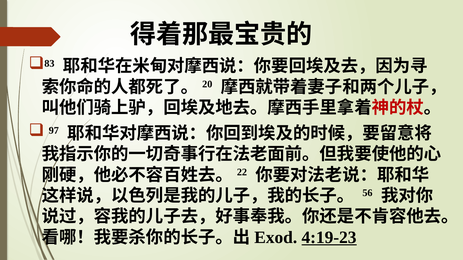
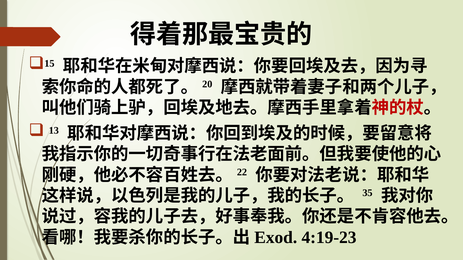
83: 83 -> 15
97: 97 -> 13
56: 56 -> 35
4:19-23 underline: present -> none
